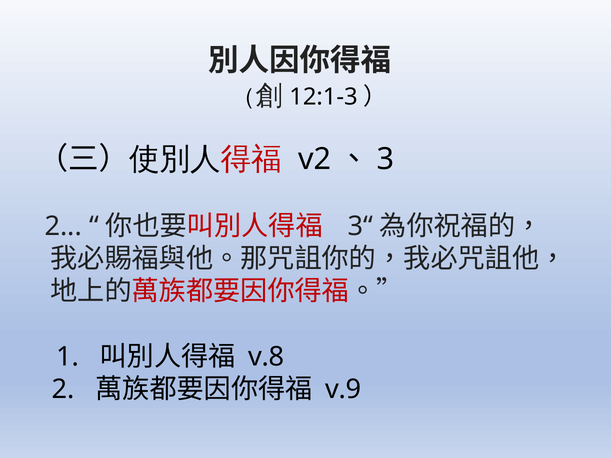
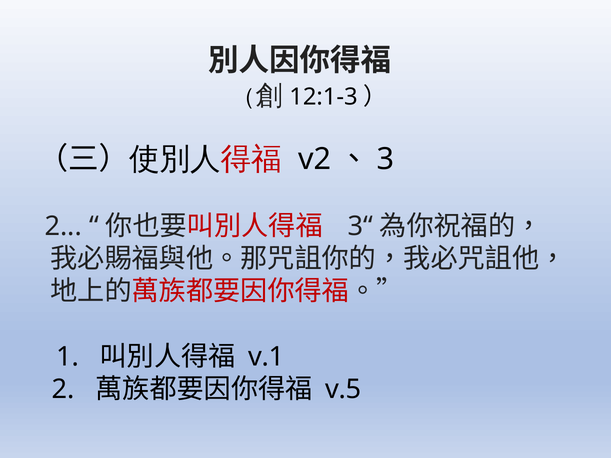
v.8: v.8 -> v.1
v.9: v.9 -> v.5
